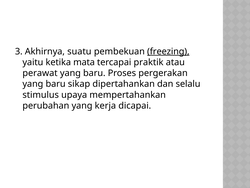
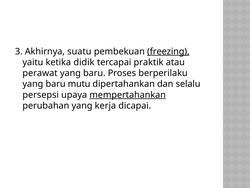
mata: mata -> didik
pergerakan: pergerakan -> berperilaku
sikap: sikap -> mutu
stimulus: stimulus -> persepsi
mempertahankan underline: none -> present
